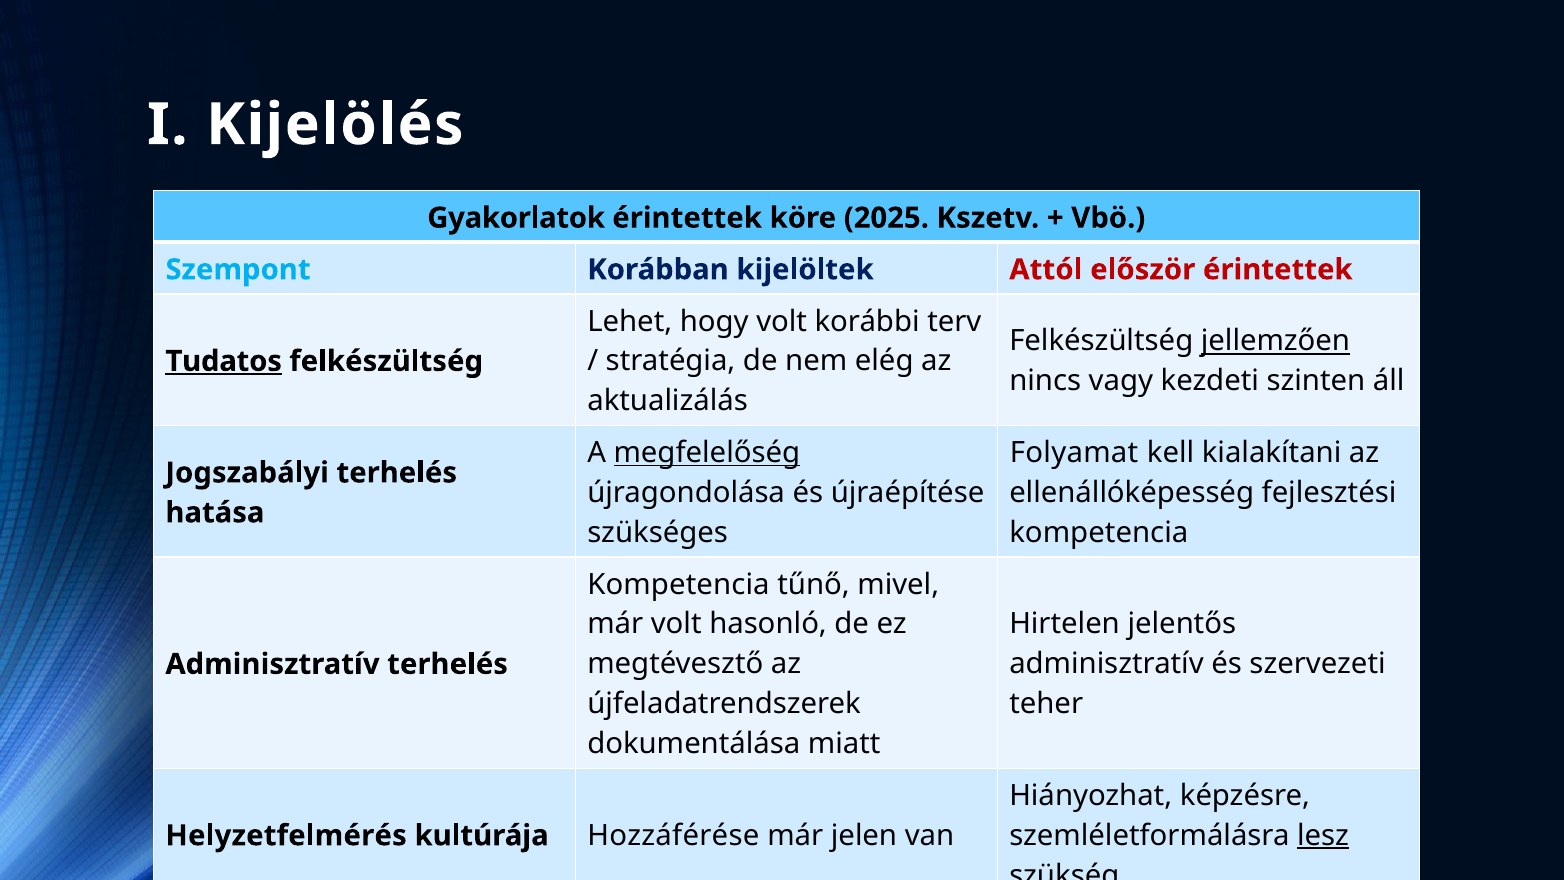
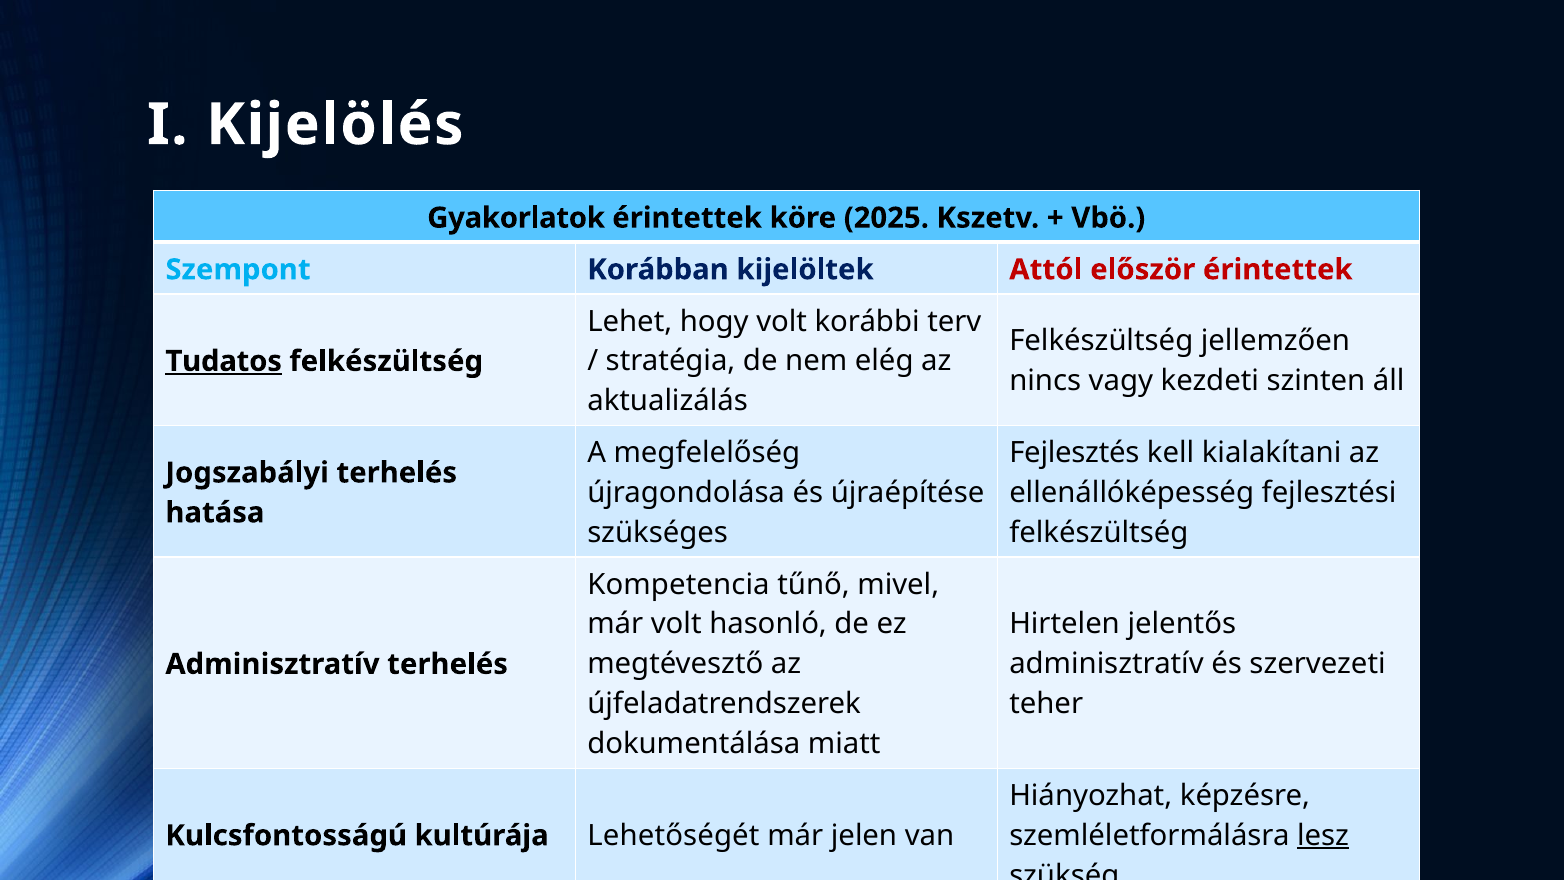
jellemzően underline: present -> none
megfelelőség underline: present -> none
Folyamat: Folyamat -> Fejlesztés
kompetencia at (1099, 533): kompetencia -> felkészültség
Helyzetfelmérés: Helyzetfelmérés -> Kulcsfontosságú
Hozzáférése: Hozzáférése -> Lehetőségét
